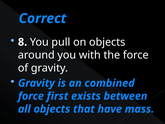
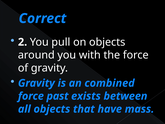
8: 8 -> 2
first: first -> past
